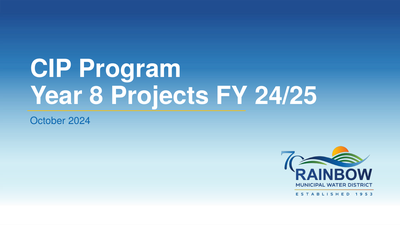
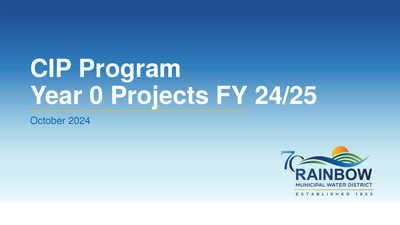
8: 8 -> 0
